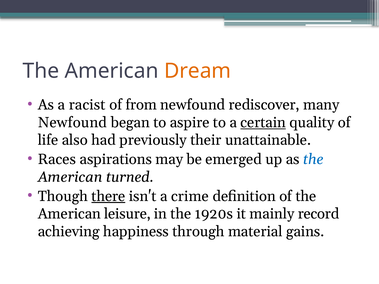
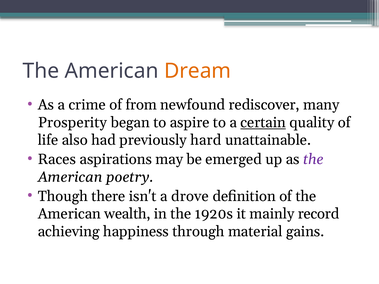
racist: racist -> crime
Newfound at (72, 123): Newfound -> Prosperity
their: their -> hard
the at (313, 159) colour: blue -> purple
turned: turned -> poetry
there underline: present -> none
crime: crime -> drove
leisure: leisure -> wealth
